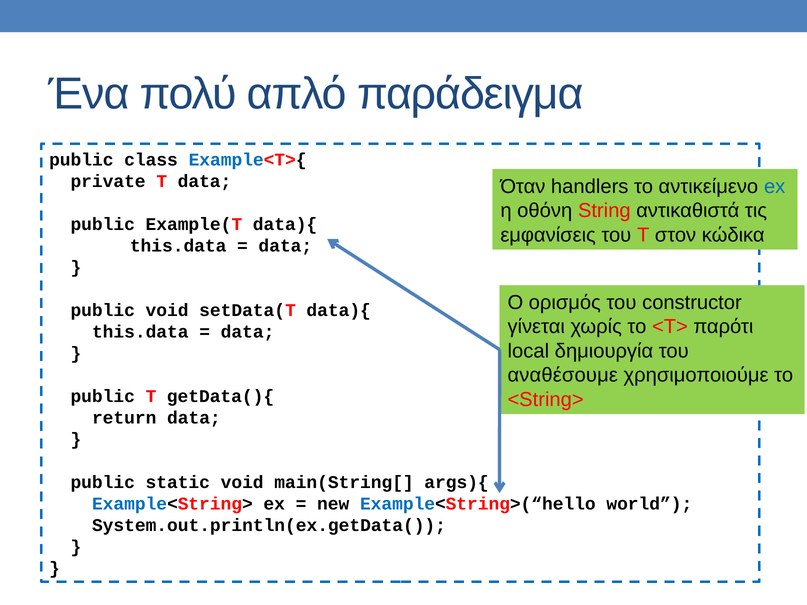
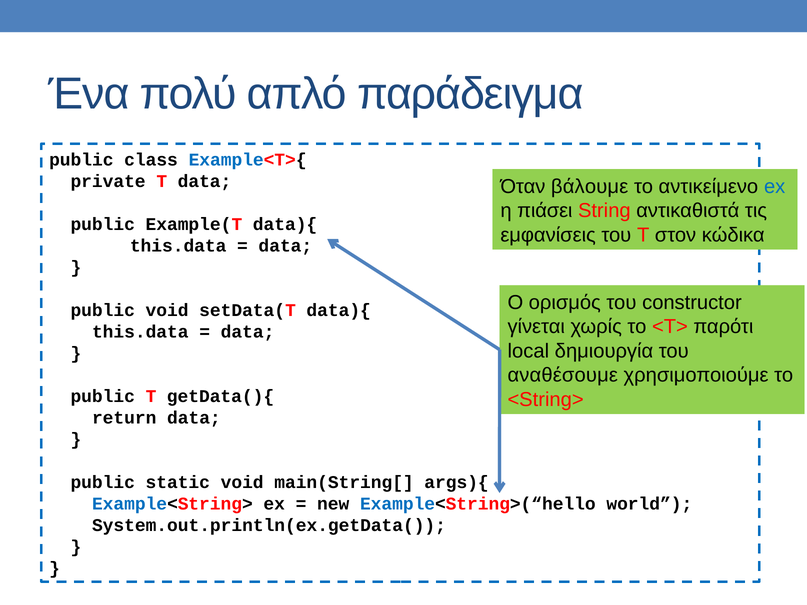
handlers: handlers -> βάλουμε
οθόνη: οθόνη -> πιάσει
